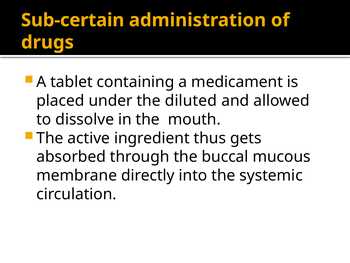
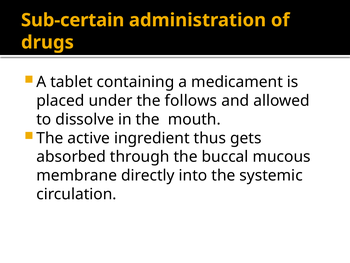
diluted: diluted -> follows
